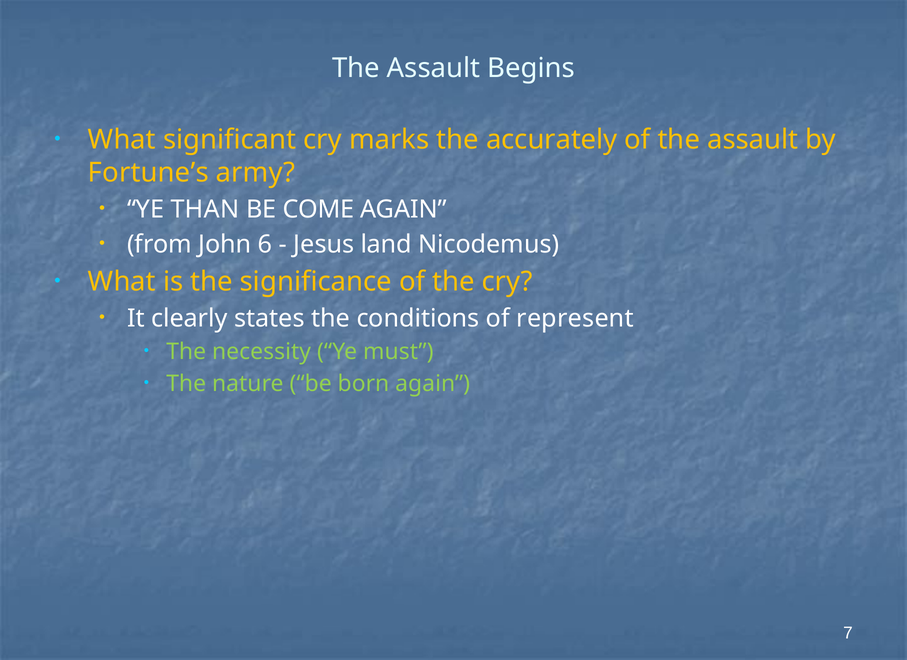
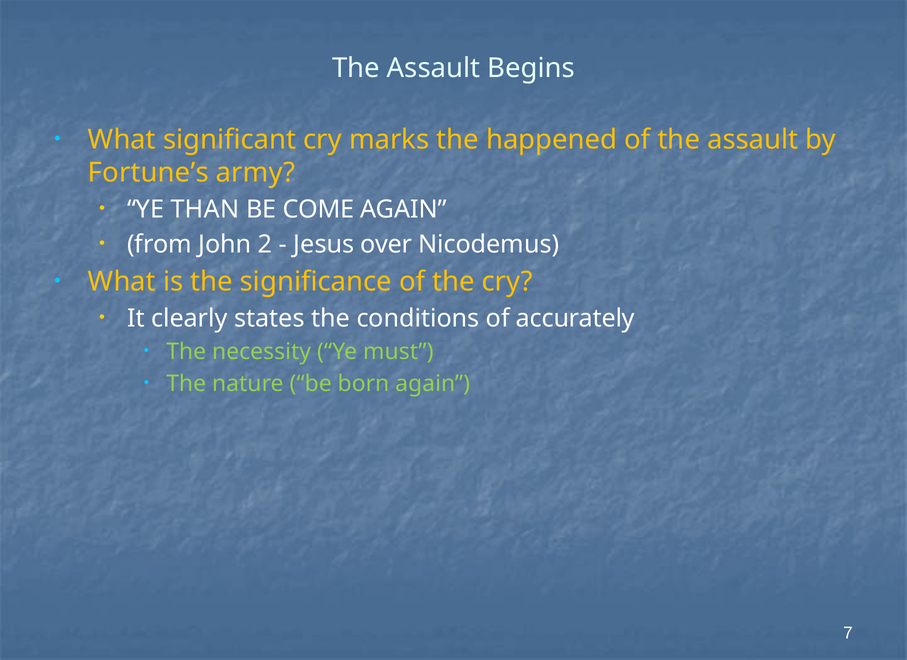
accurately: accurately -> happened
6: 6 -> 2
land: land -> over
represent: represent -> accurately
